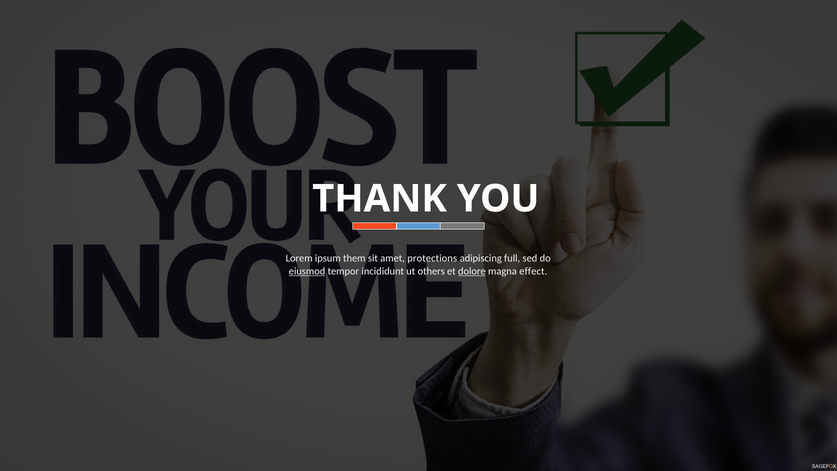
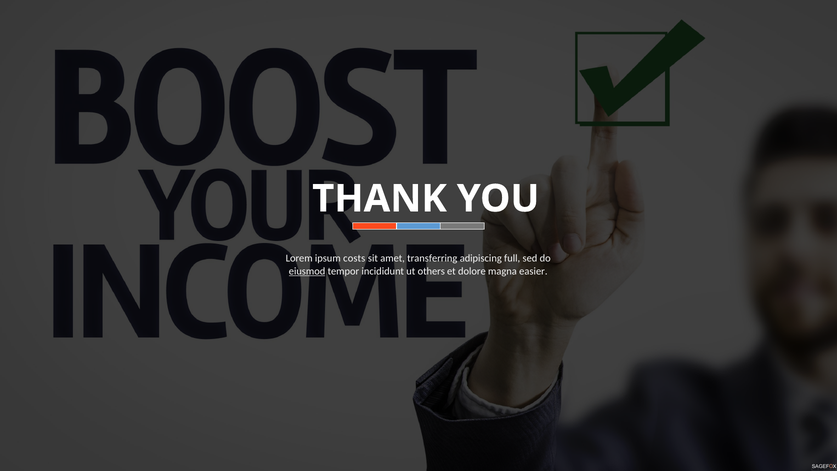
them: them -> costs
protections: protections -> transferring
dolore underline: present -> none
effect: effect -> easier
